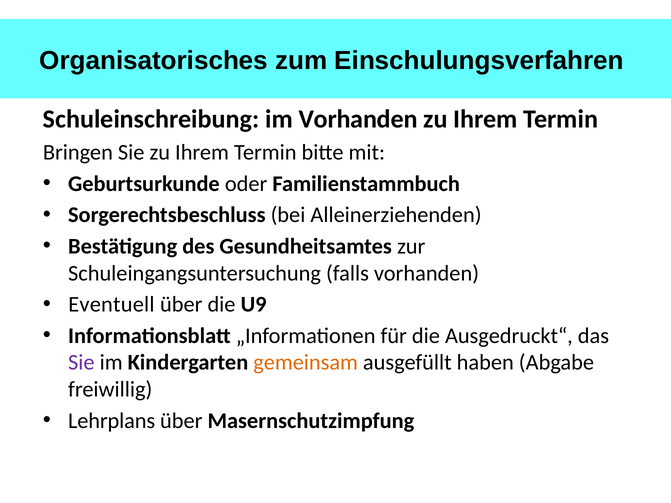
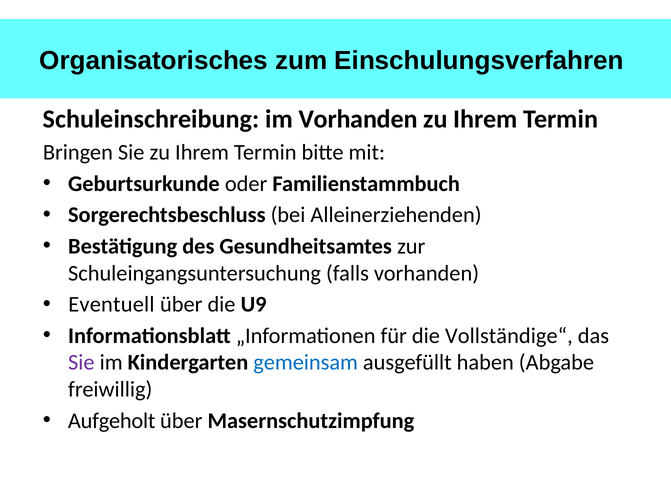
Ausgedruckt“: Ausgedruckt“ -> Vollständige“
gemeinsam colour: orange -> blue
Lehrplans: Lehrplans -> Aufgeholt
